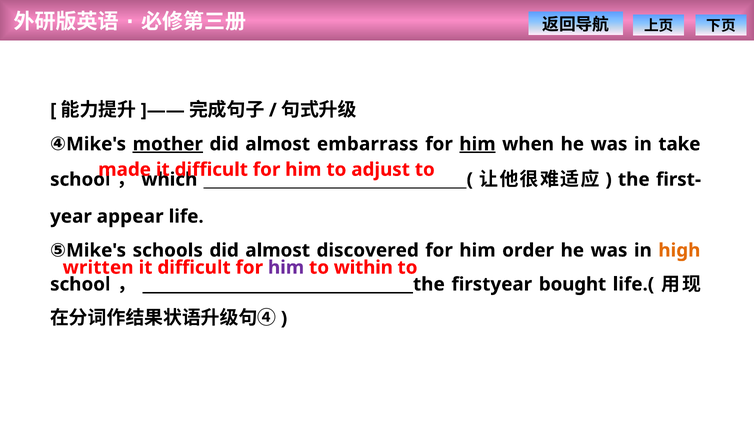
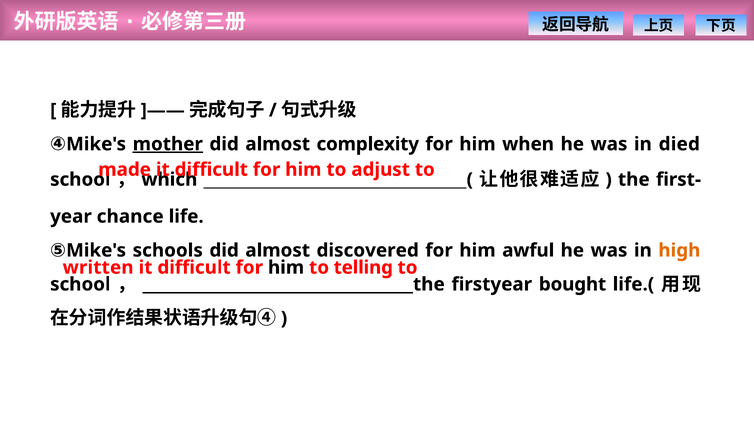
embarrass: embarrass -> complexity
him at (477, 144) underline: present -> none
take: take -> died
appear: appear -> chance
order: order -> awful
him at (286, 268) colour: purple -> black
within: within -> telling
